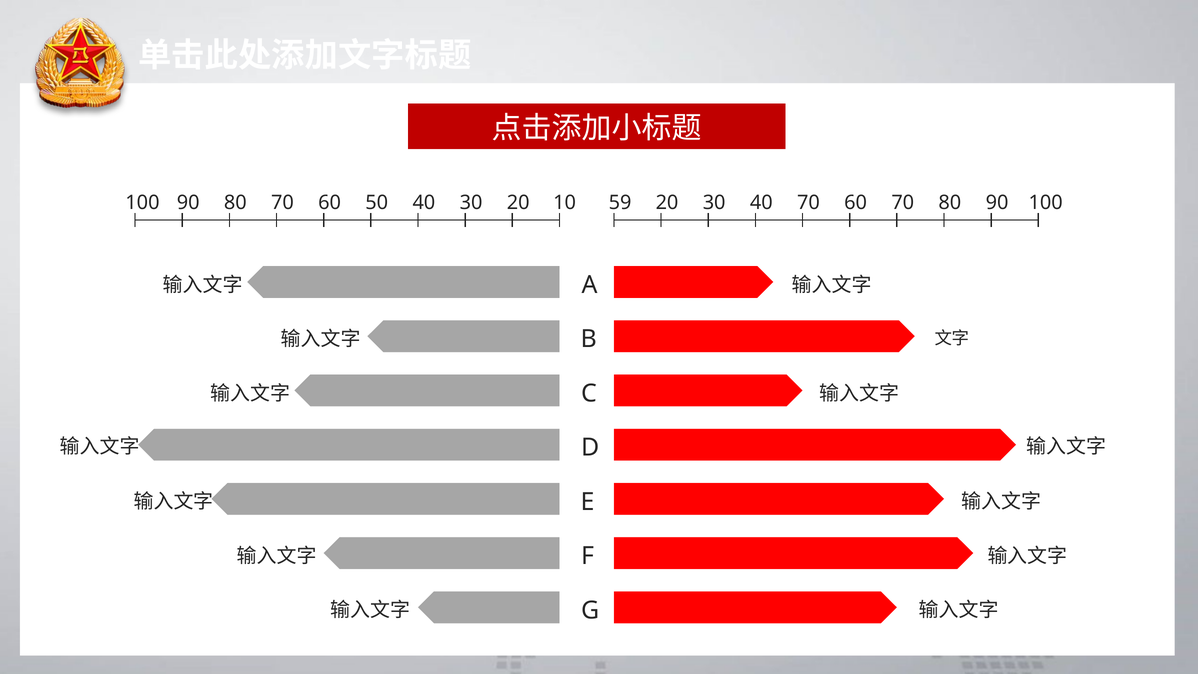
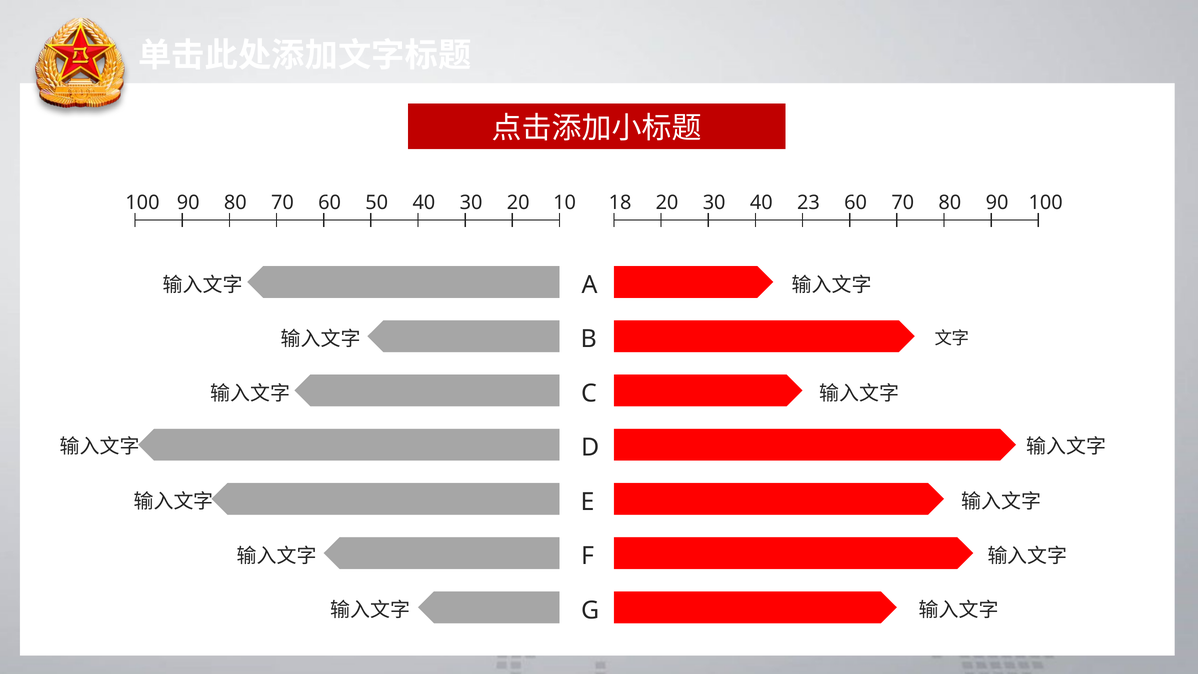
59: 59 -> 18
40 70: 70 -> 23
